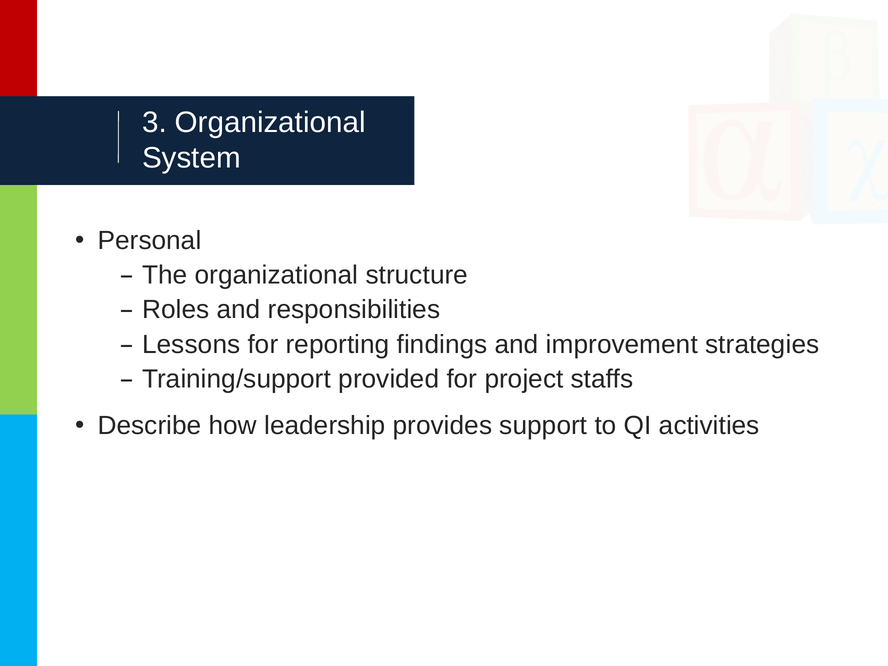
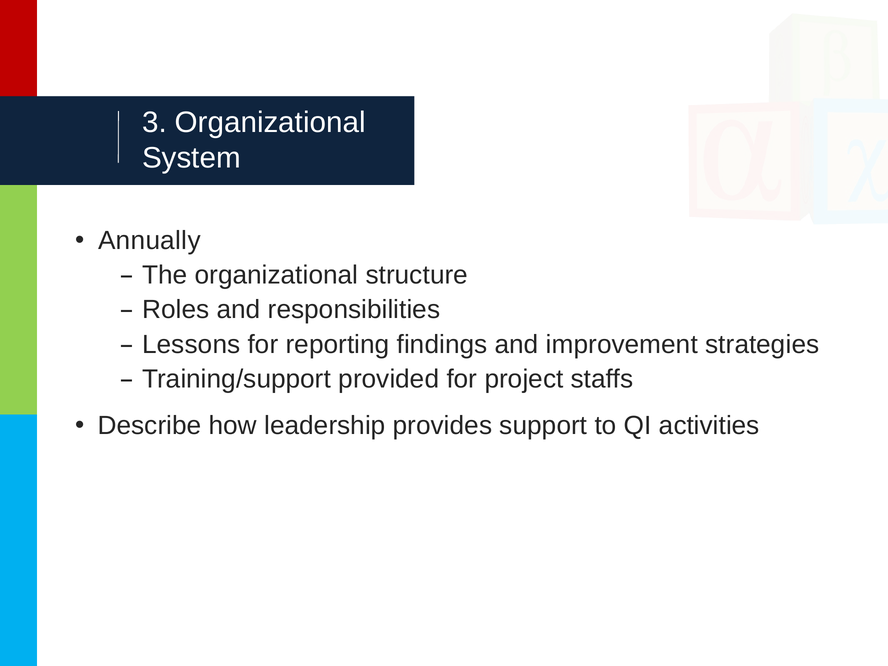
Personal: Personal -> Annually
